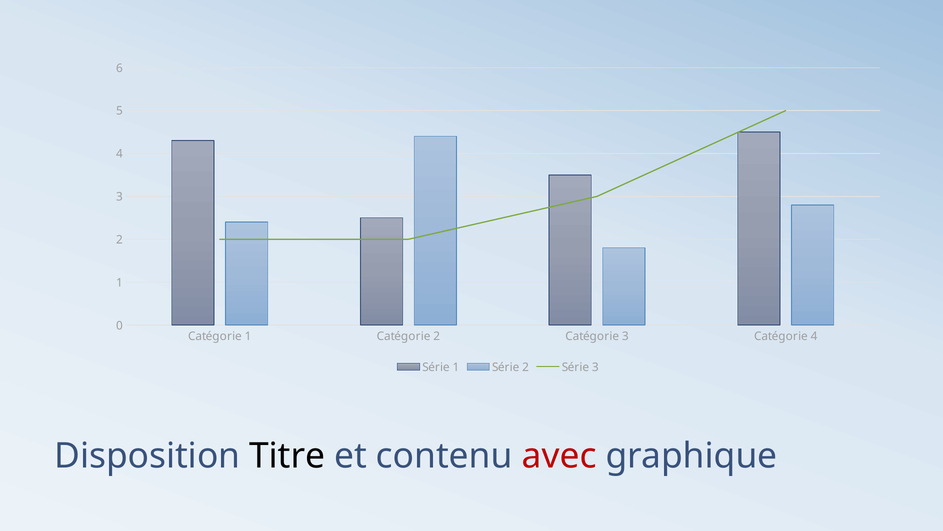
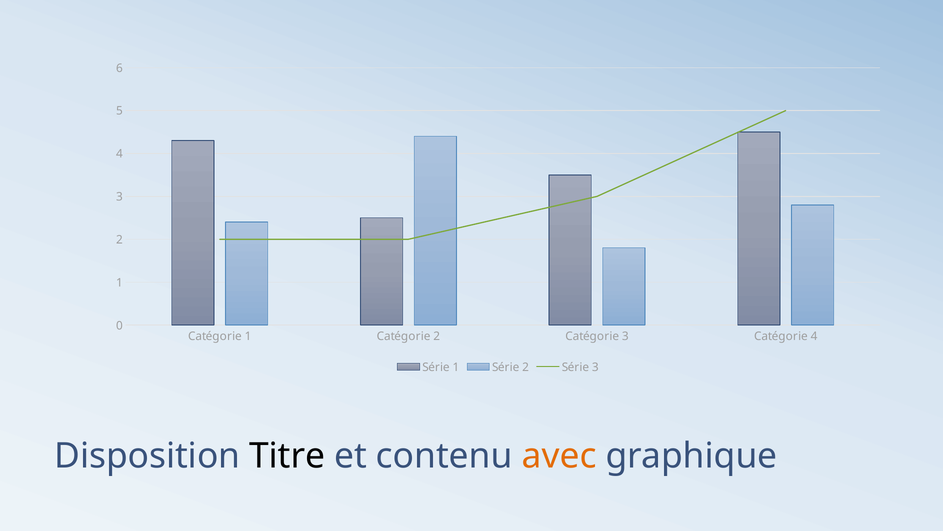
avec colour: red -> orange
